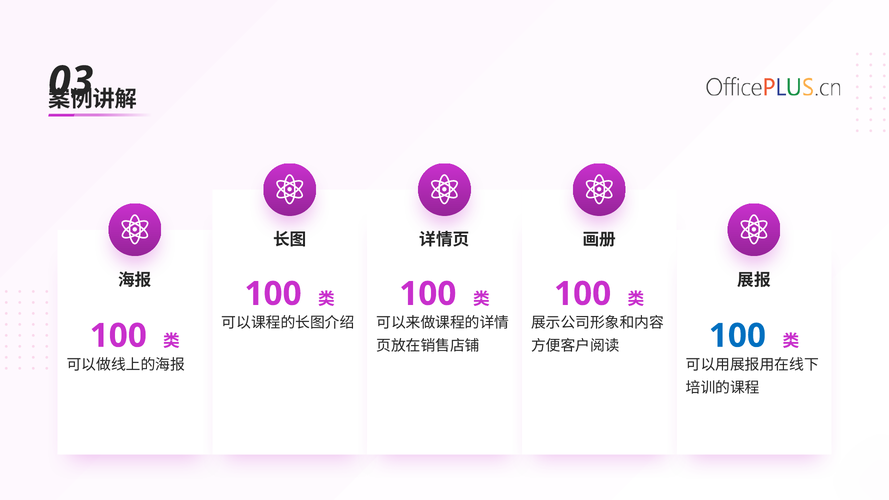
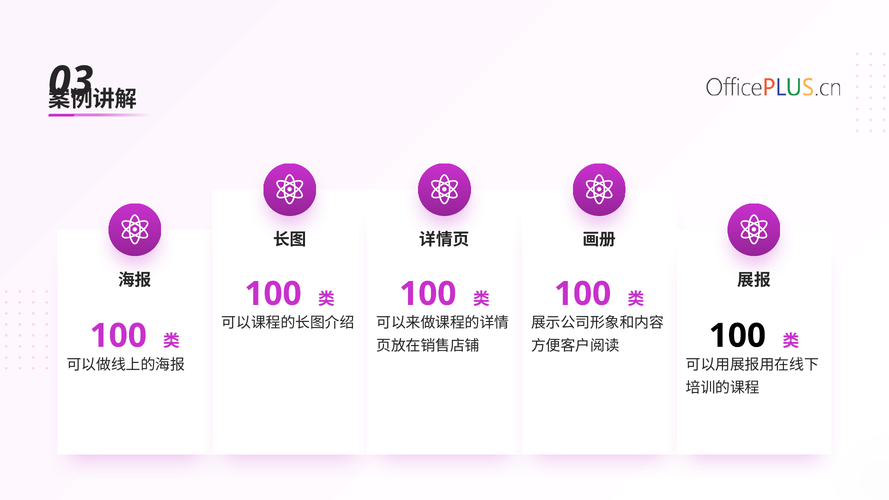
100 at (737, 336) colour: blue -> black
